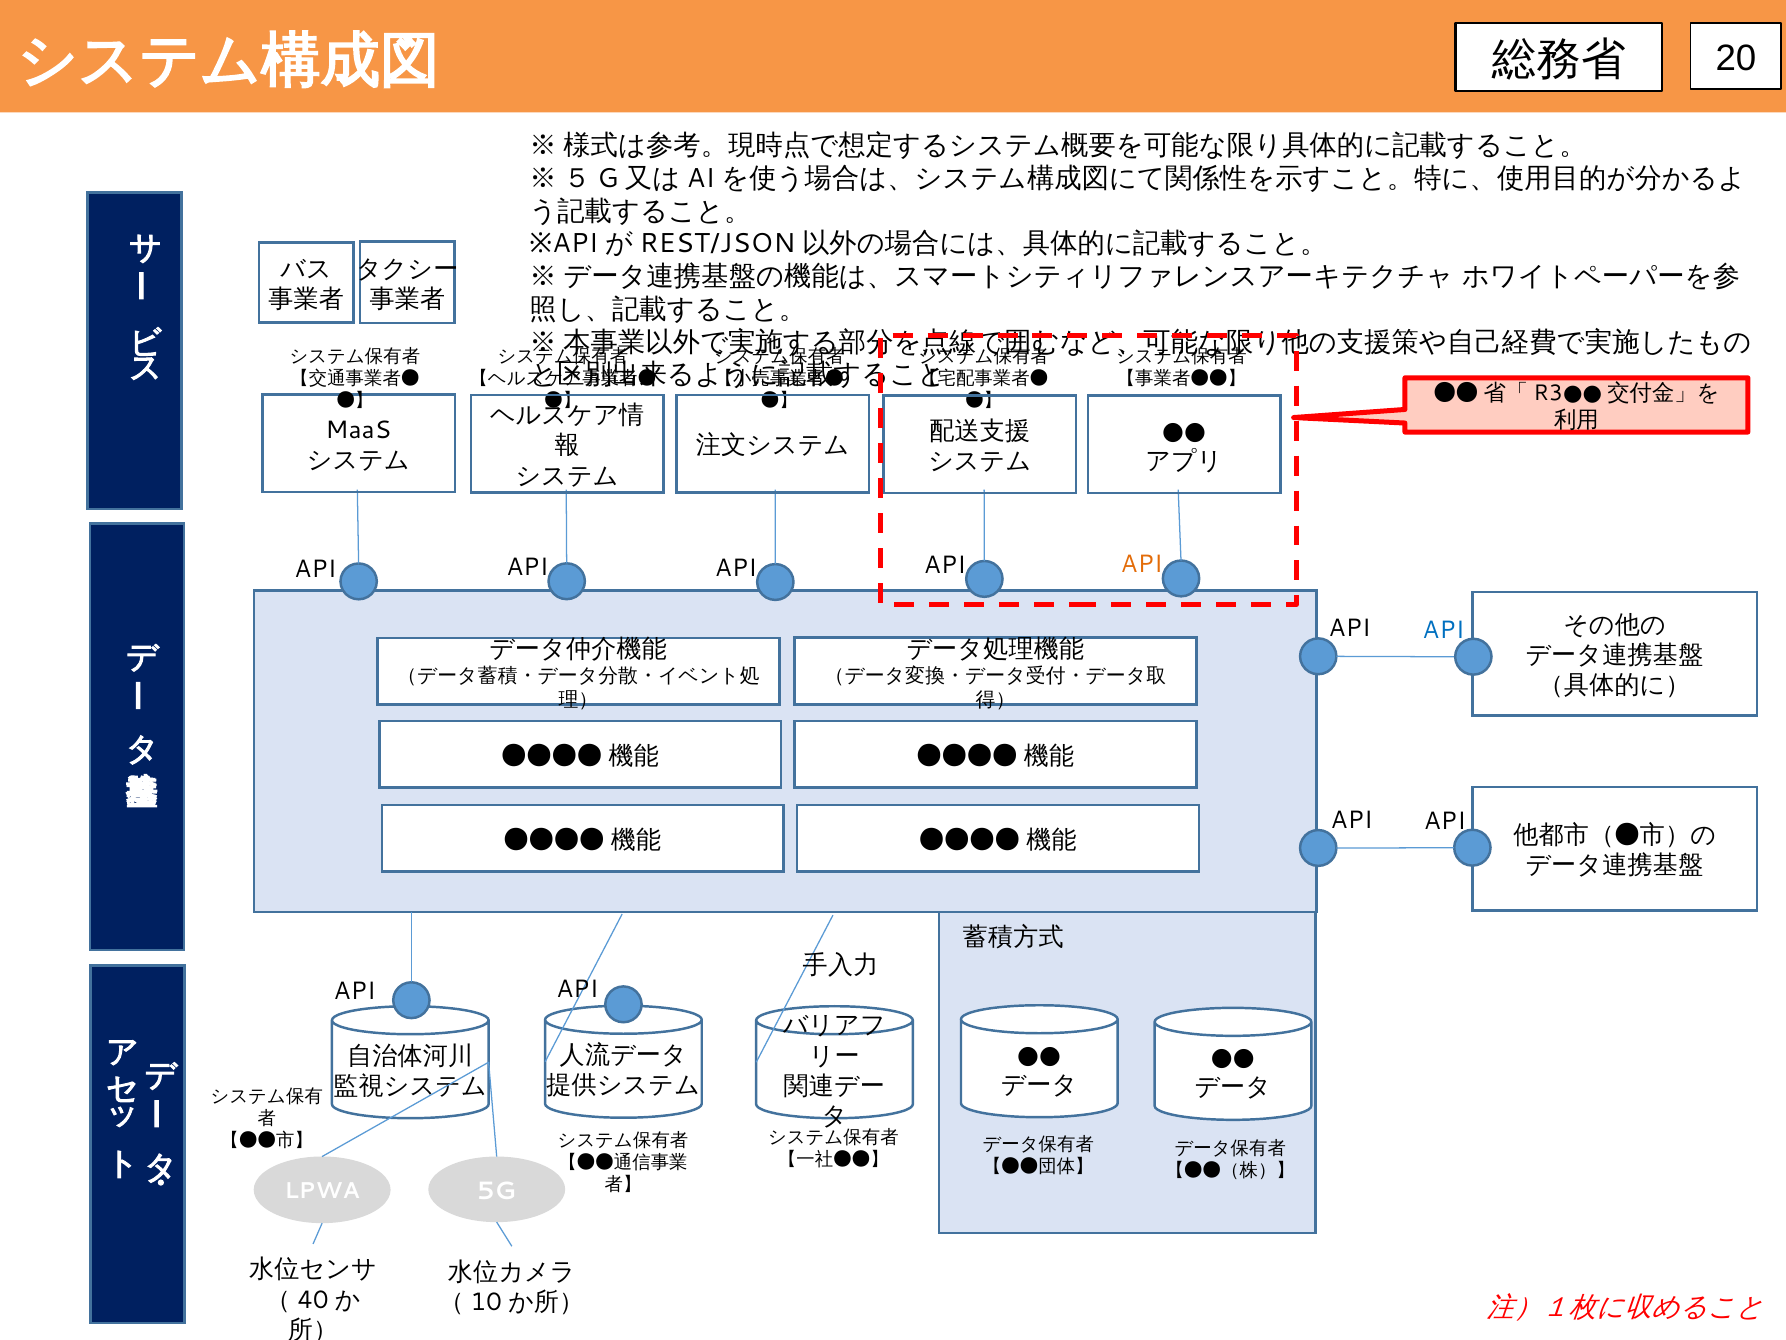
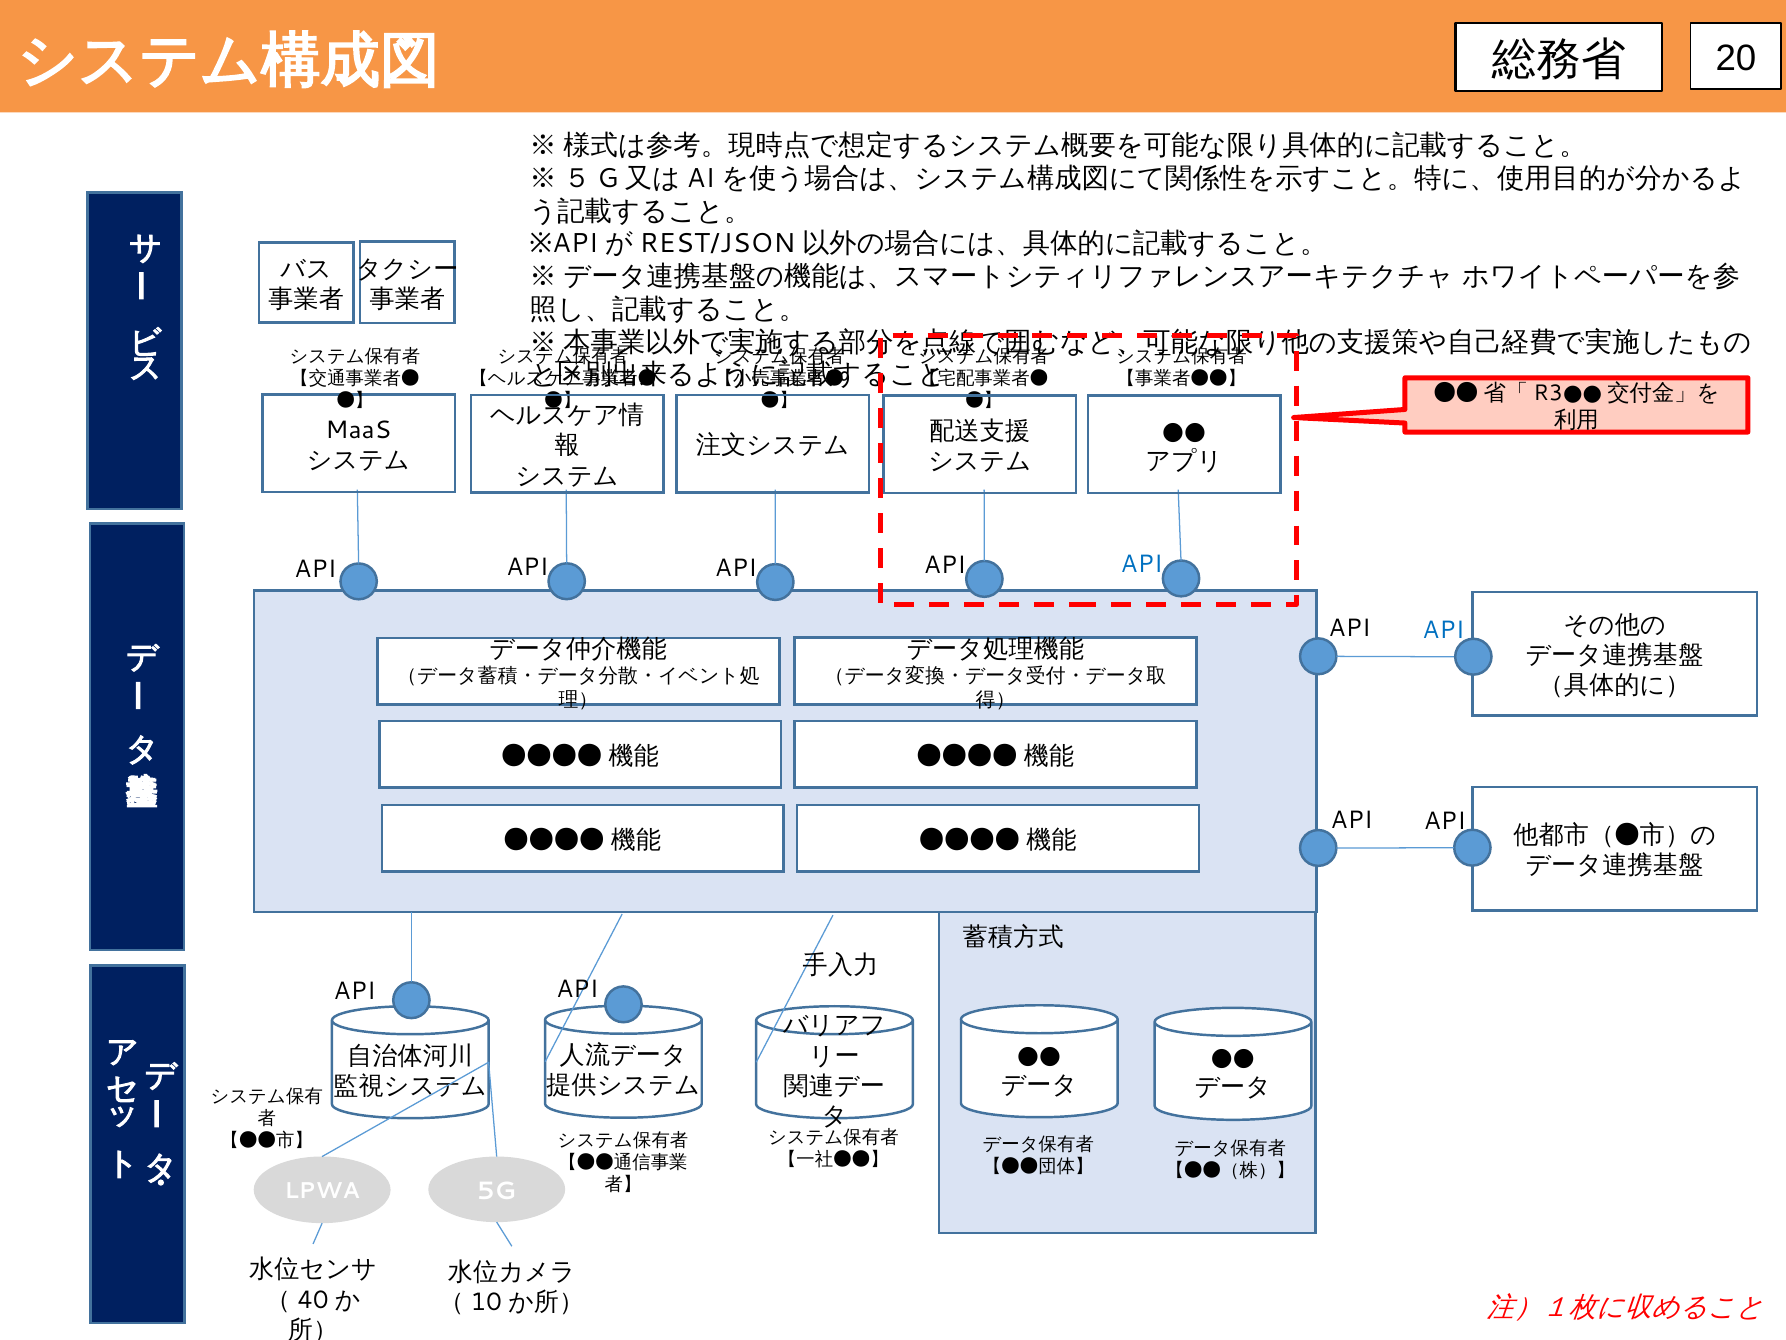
API at (1142, 564) colour: orange -> blue
